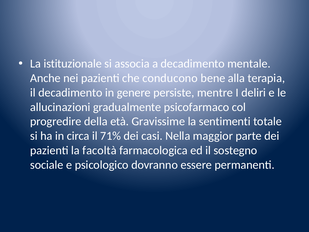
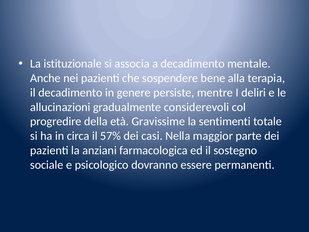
conducono: conducono -> sospendere
psicofarmaco: psicofarmaco -> considerevoli
71%: 71% -> 57%
facoltà: facoltà -> anziani
